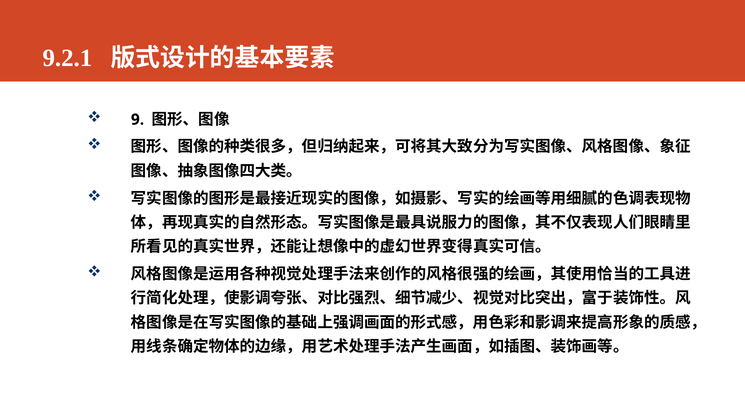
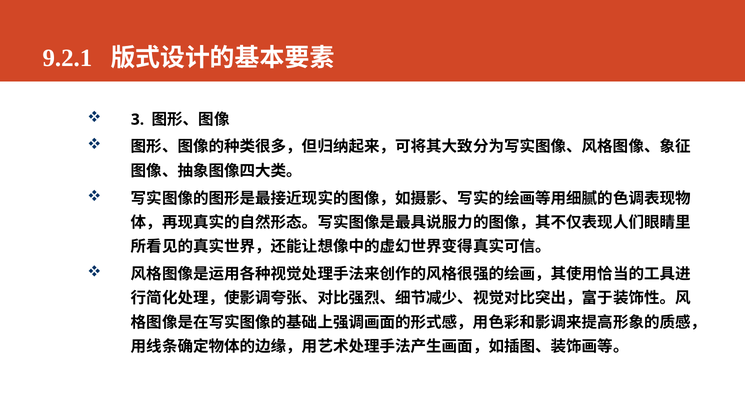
9: 9 -> 3
